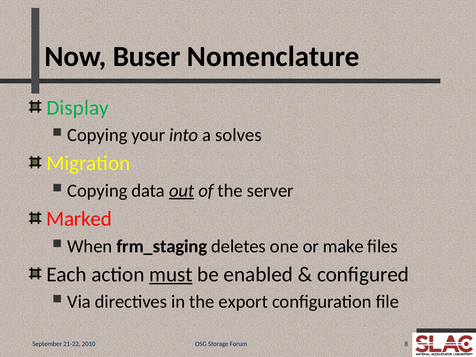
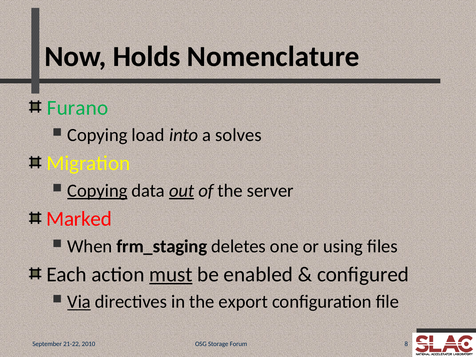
Buser: Buser -> Holds
Display: Display -> Furano
your: your -> load
Copying at (97, 191) underline: none -> present
make: make -> using
Via underline: none -> present
